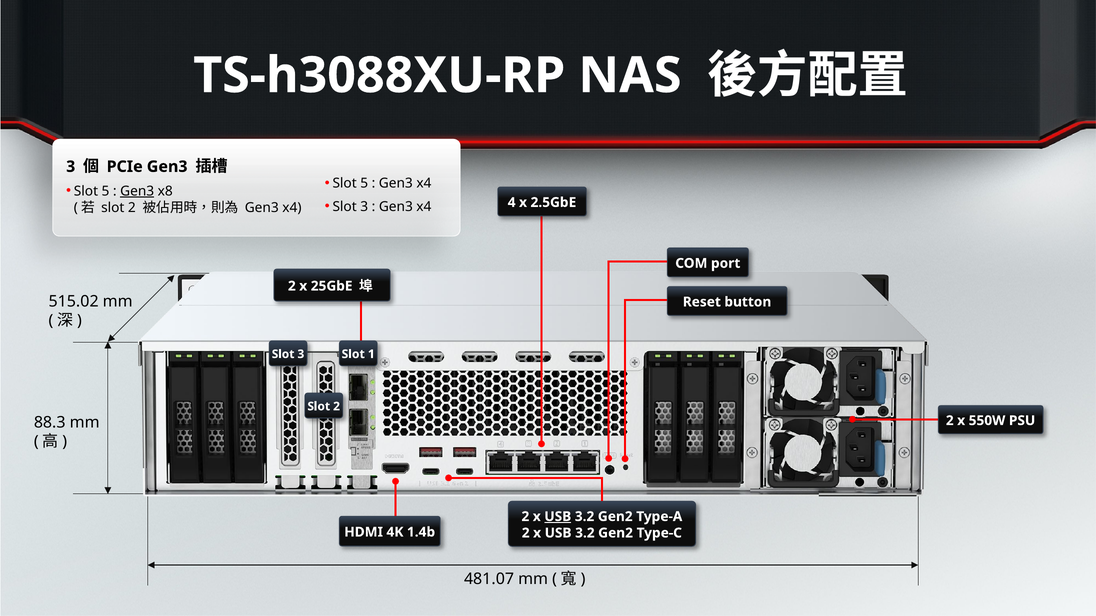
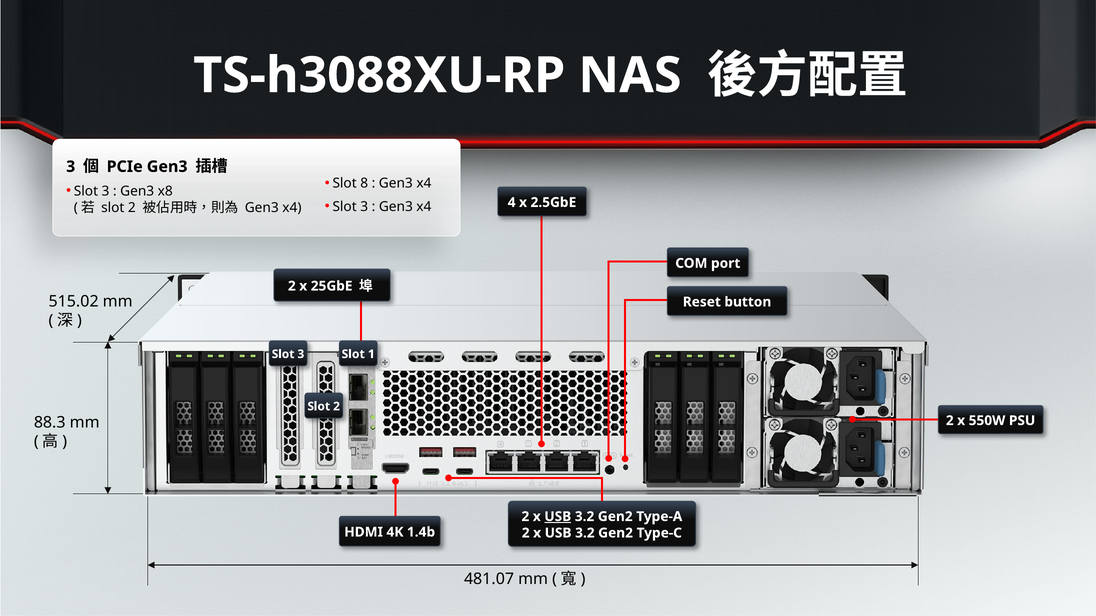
5 at (364, 184): 5 -> 8
5 at (106, 191): 5 -> 3
Gen3 at (137, 191) underline: present -> none
